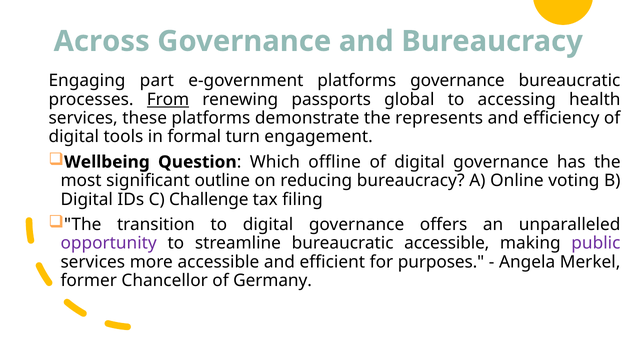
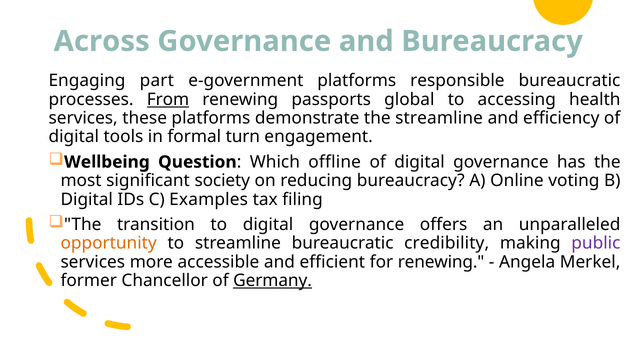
platforms governance: governance -> responsible
the represents: represents -> streamline
outline: outline -> society
Challenge: Challenge -> Examples
opportunity colour: purple -> orange
bureaucratic accessible: accessible -> credibility
for purposes: purposes -> renewing
Germany underline: none -> present
